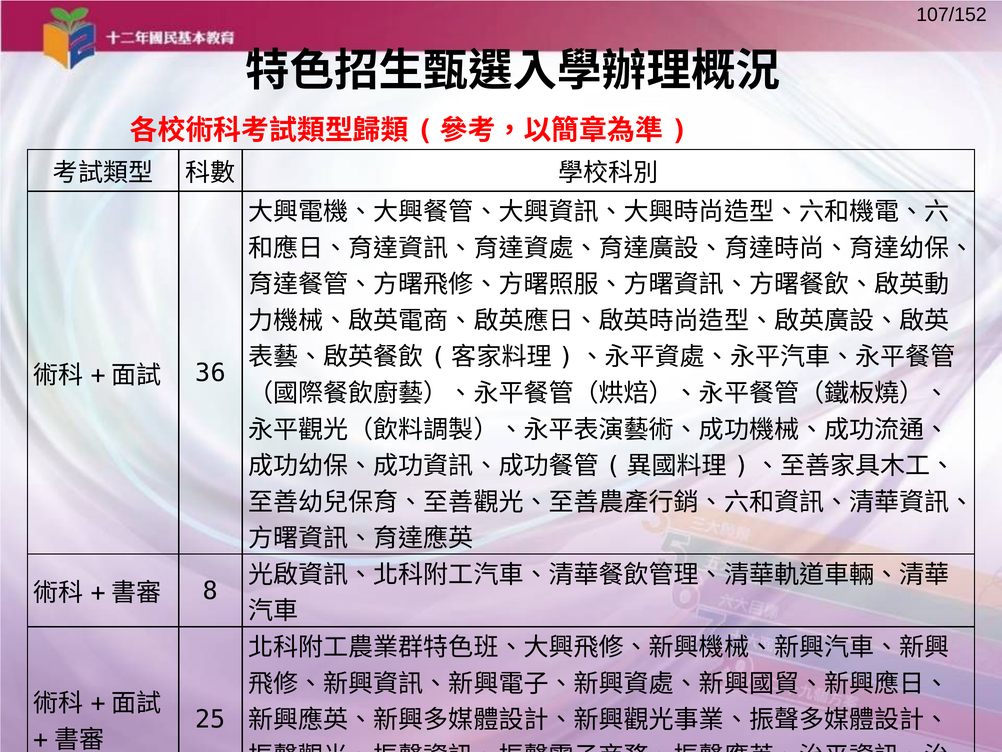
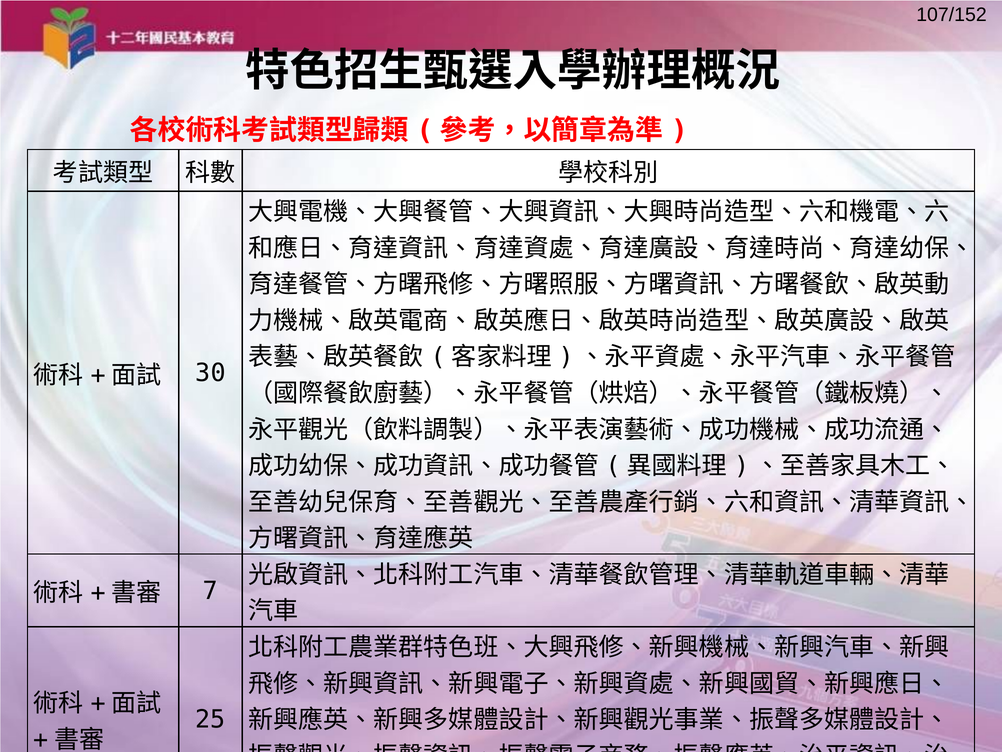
36: 36 -> 30
8: 8 -> 7
